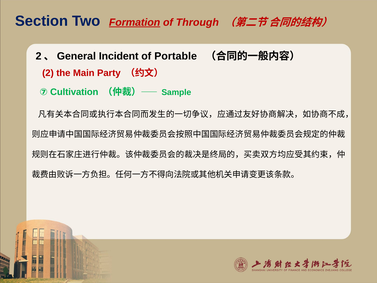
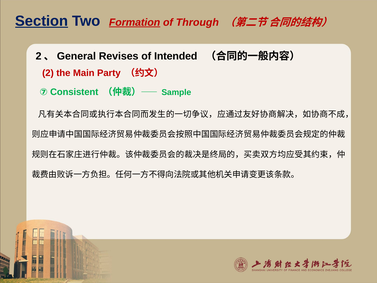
Section underline: none -> present
Incident: Incident -> Revises
Portable: Portable -> Intended
Cultivation: Cultivation -> Consistent
